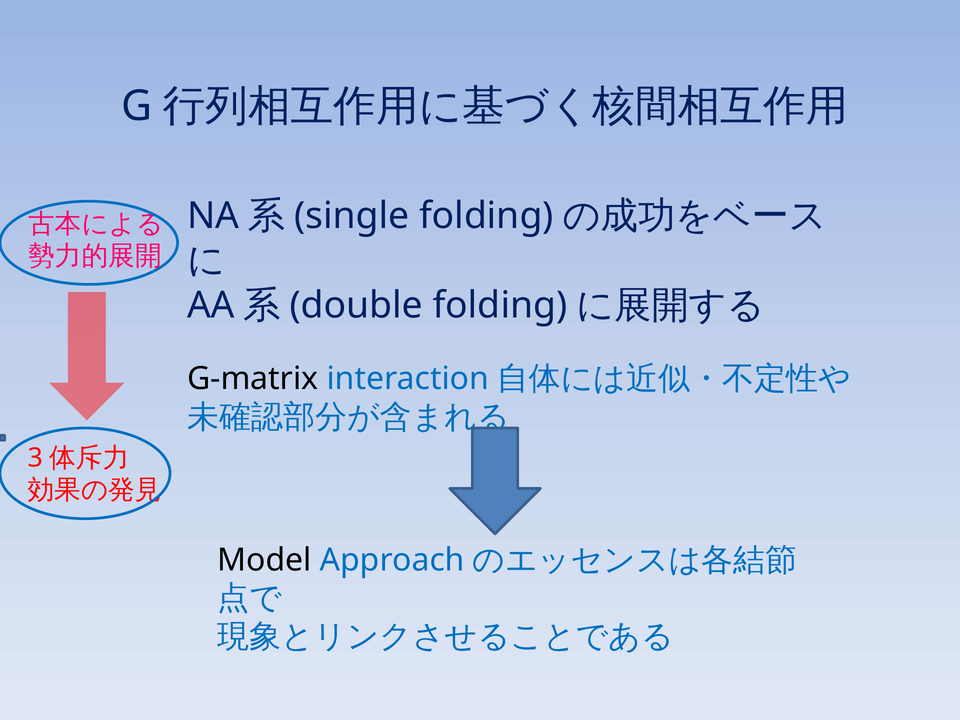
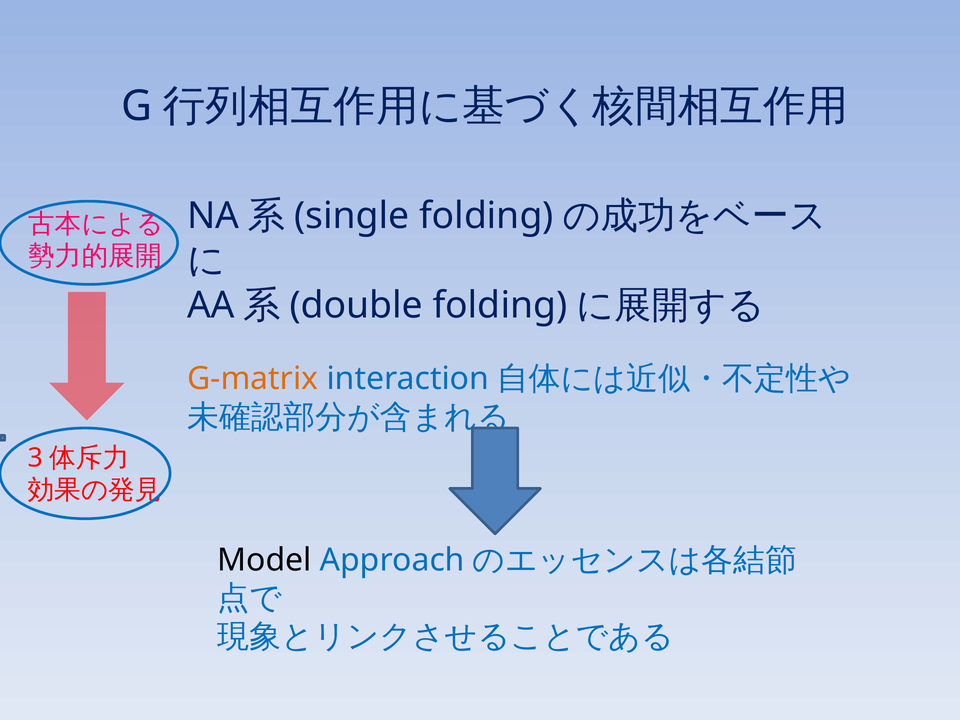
G-matrix colour: black -> orange
